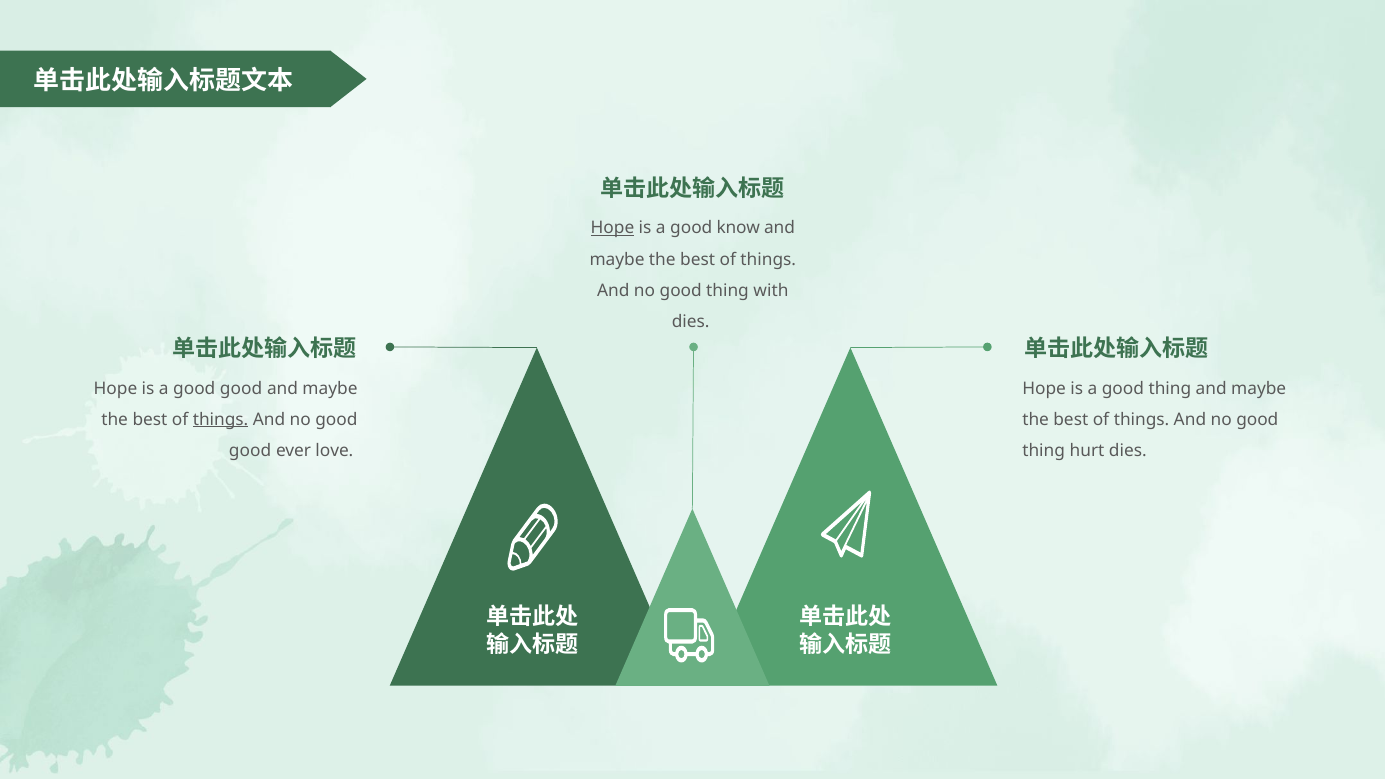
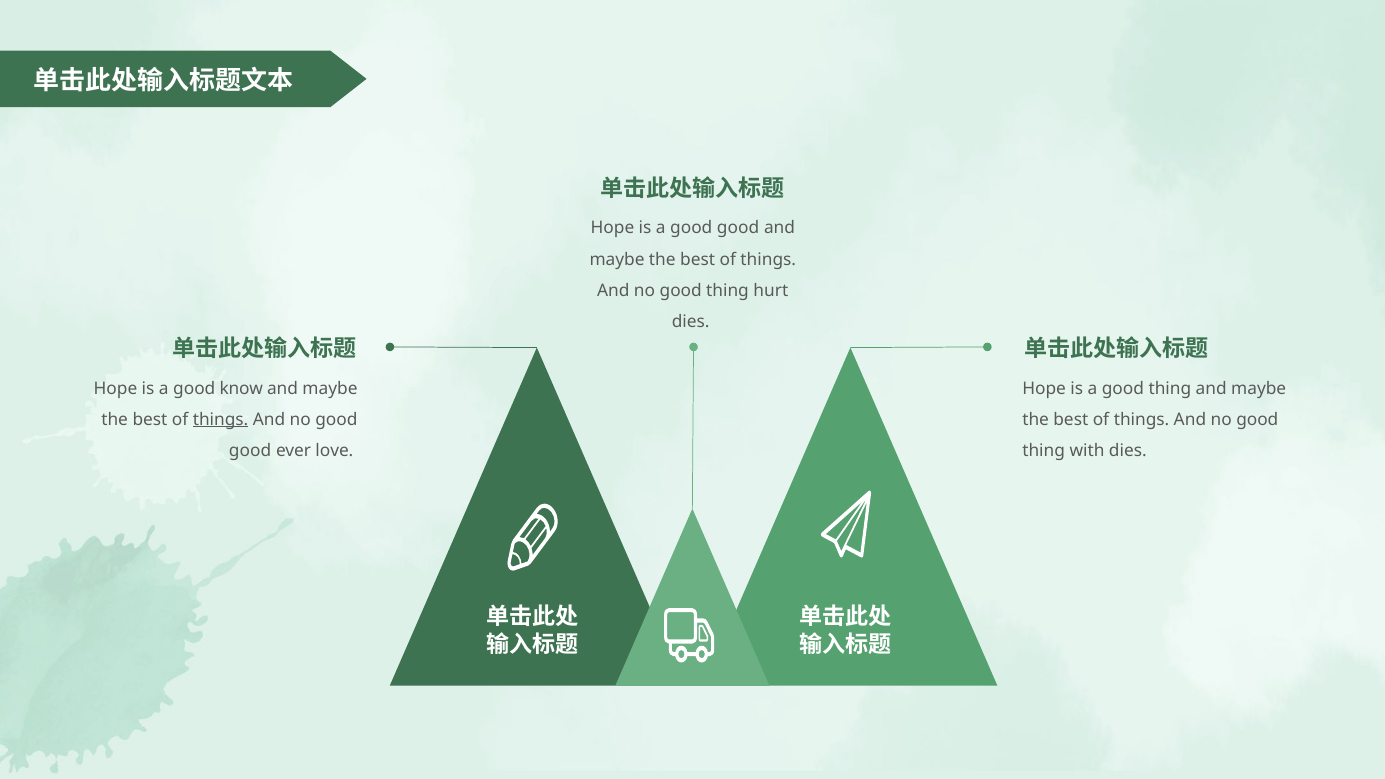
Hope at (612, 228) underline: present -> none
a good know: know -> good
with: with -> hurt
a good good: good -> know
hurt: hurt -> with
